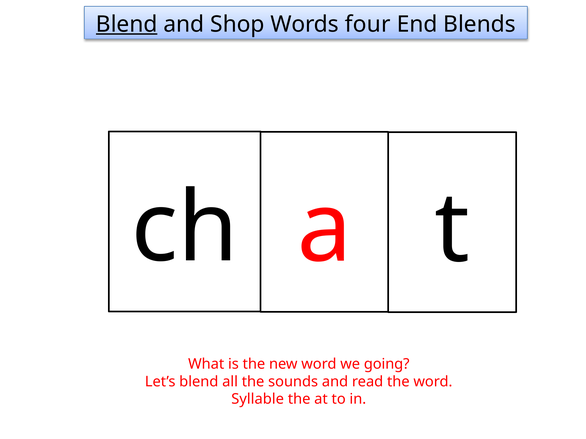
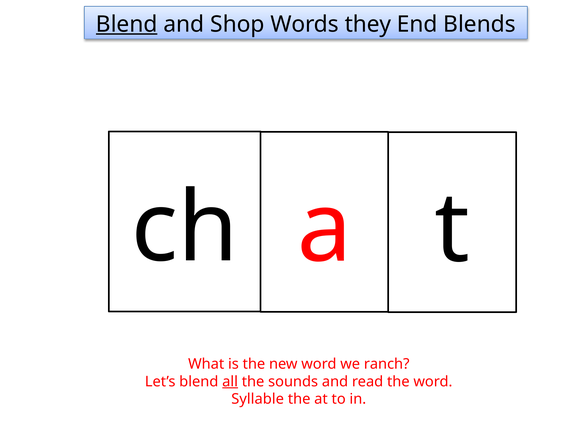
four: four -> they
going: going -> ranch
all underline: none -> present
